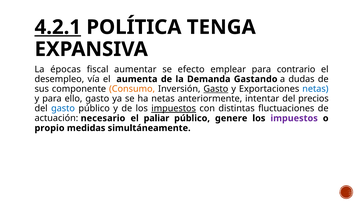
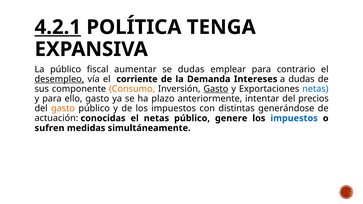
La épocas: épocas -> público
se efecto: efecto -> dudas
desempleo underline: none -> present
aumenta: aumenta -> corriente
Gastando: Gastando -> Intereses
ha netas: netas -> plazo
gasto at (63, 109) colour: blue -> orange
impuestos at (174, 109) underline: present -> none
fluctuaciones: fluctuaciones -> generándose
necesario: necesario -> conocidas
el paliar: paliar -> netas
impuestos at (294, 118) colour: purple -> blue
propio: propio -> sufren
